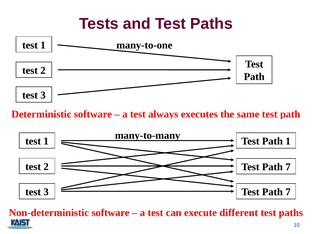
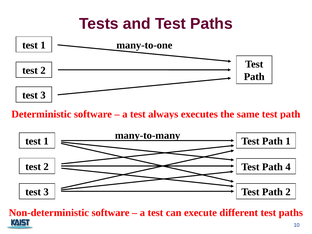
7 at (288, 167): 7 -> 4
7 at (288, 192): 7 -> 2
